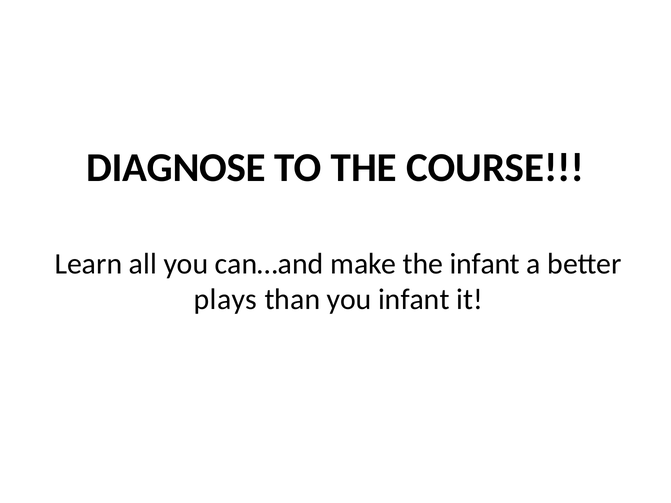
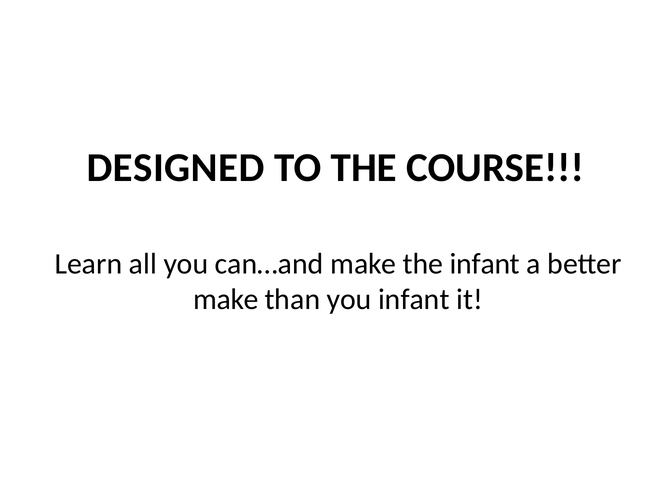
DIAGNOSE: DIAGNOSE -> DESIGNED
plays at (226, 300): plays -> make
